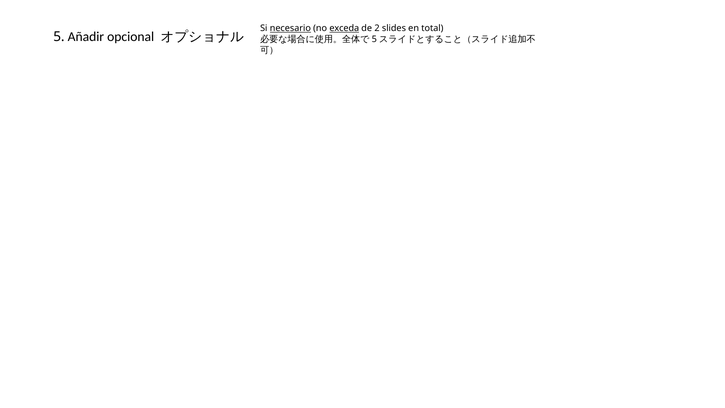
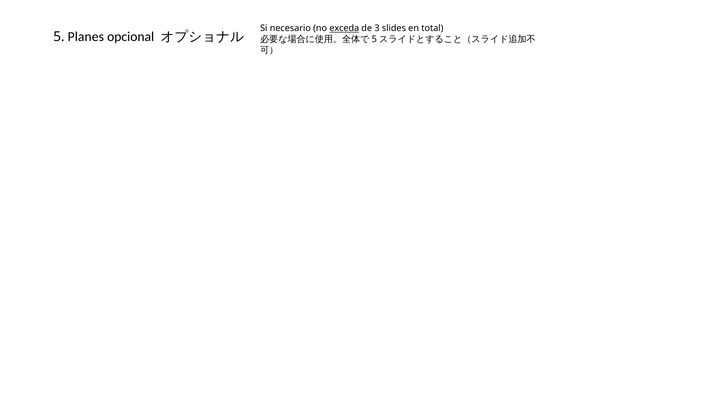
necesario underline: present -> none
2: 2 -> 3
Añadir: Añadir -> Planes
